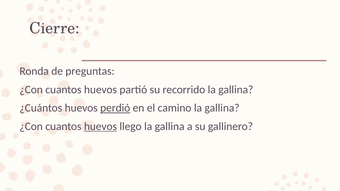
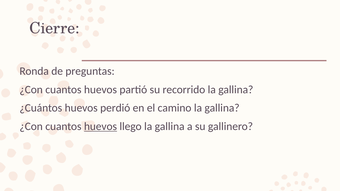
perdió underline: present -> none
